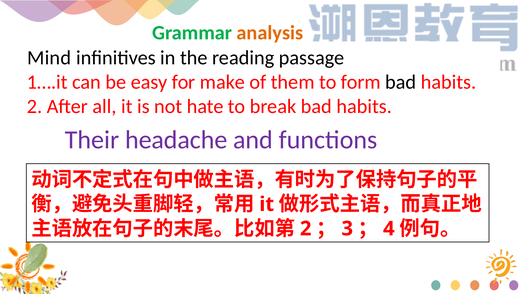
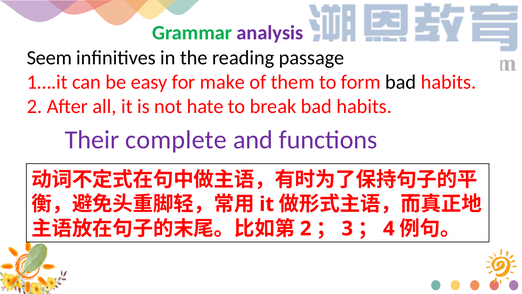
analysis colour: orange -> purple
Mind: Mind -> Seem
headache: headache -> complete
